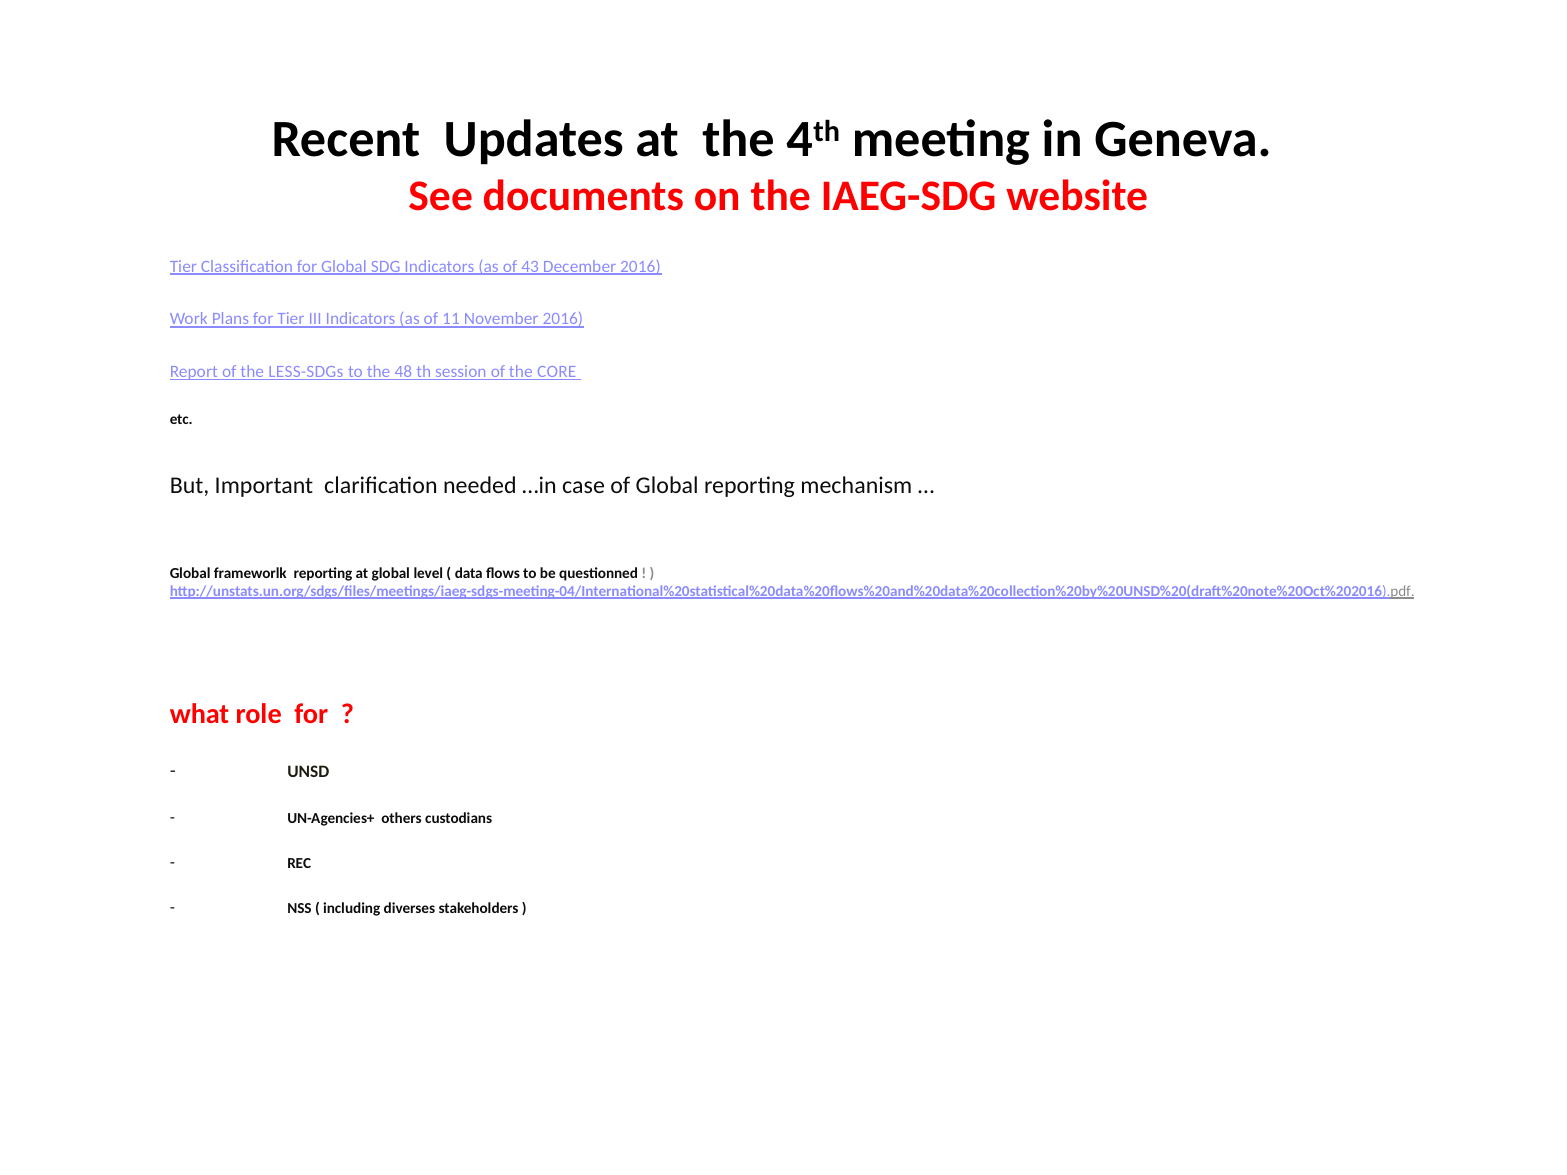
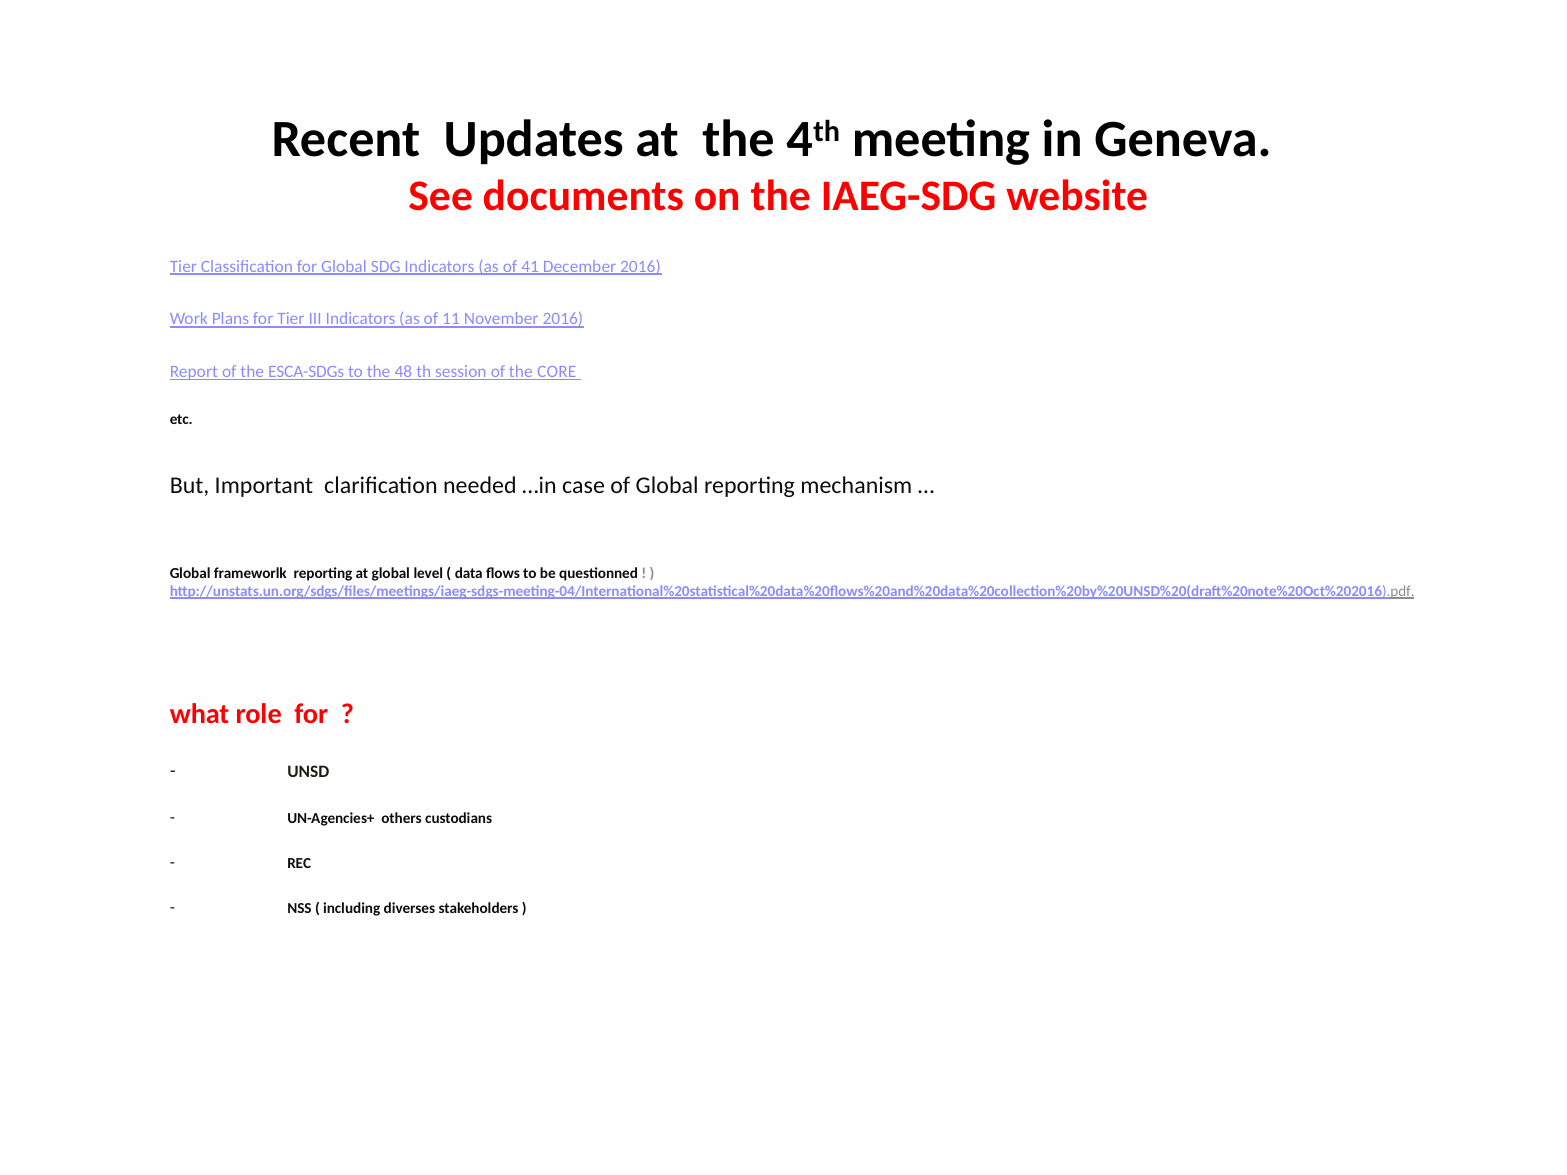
43: 43 -> 41
LESS-SDGs: LESS-SDGs -> ESCA-SDGs
